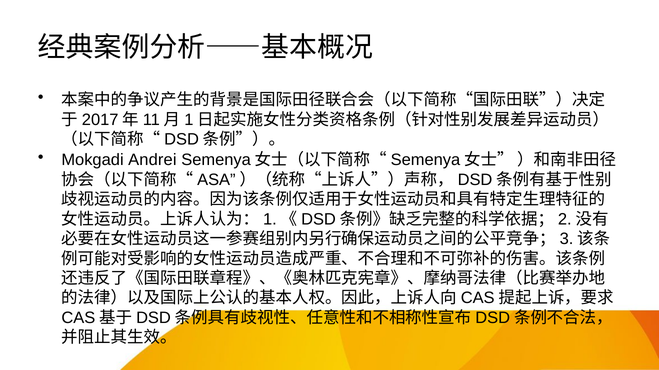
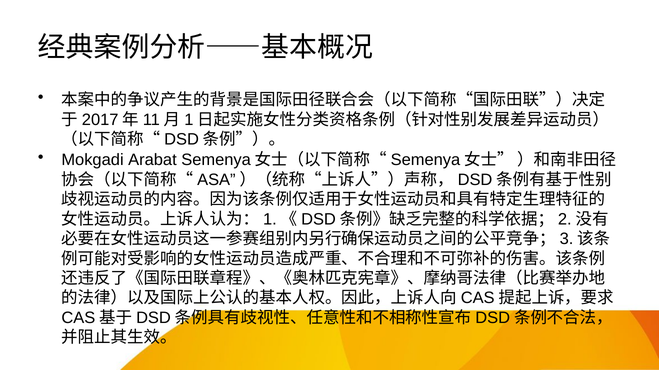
Andrei: Andrei -> Arabat
